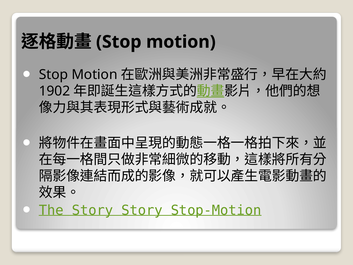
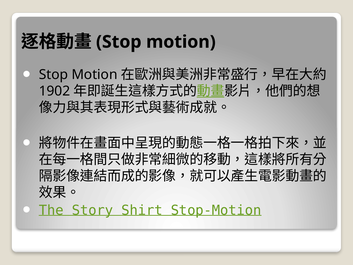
Story Story: Story -> Shirt
